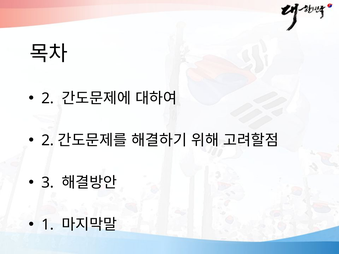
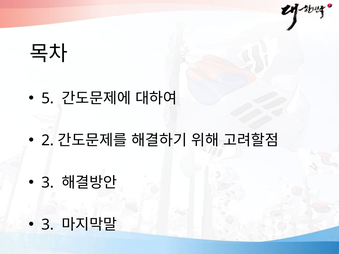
2 at (48, 98): 2 -> 5
1 at (48, 225): 1 -> 3
